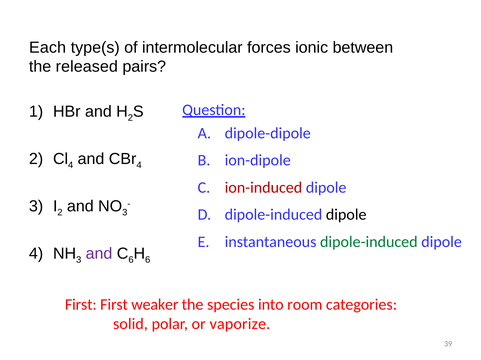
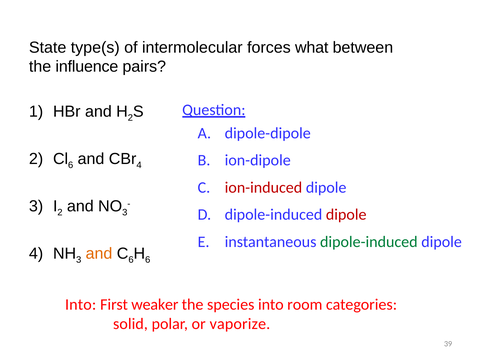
Each: Each -> State
ionic: ionic -> what
released: released -> influence
4 at (71, 165): 4 -> 6
dipole at (346, 215) colour: black -> red
and at (99, 254) colour: purple -> orange
First at (81, 305): First -> Into
